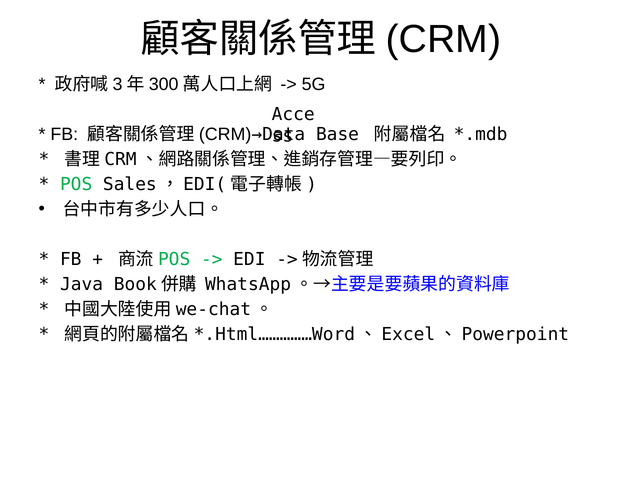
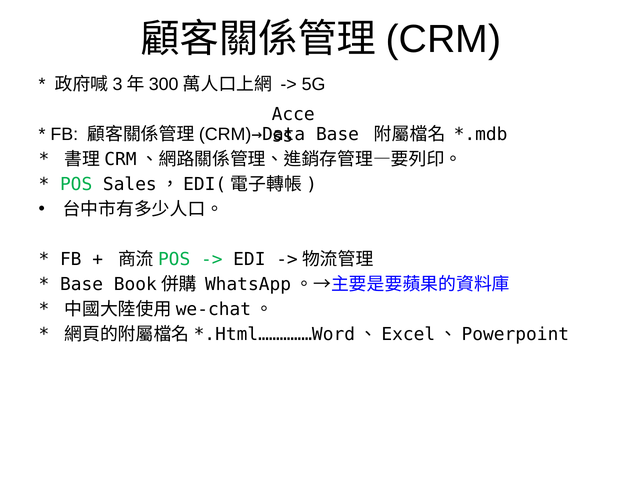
Java at (82, 284): Java -> Base
